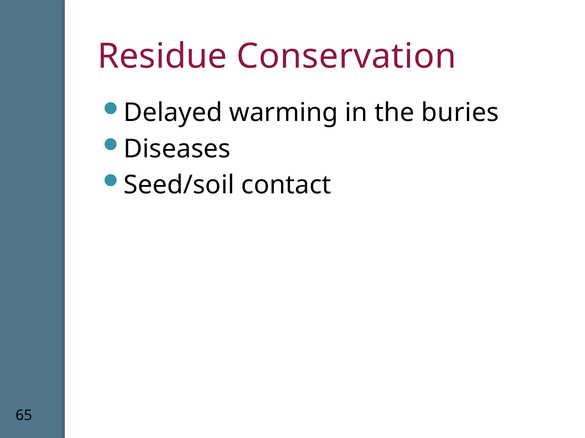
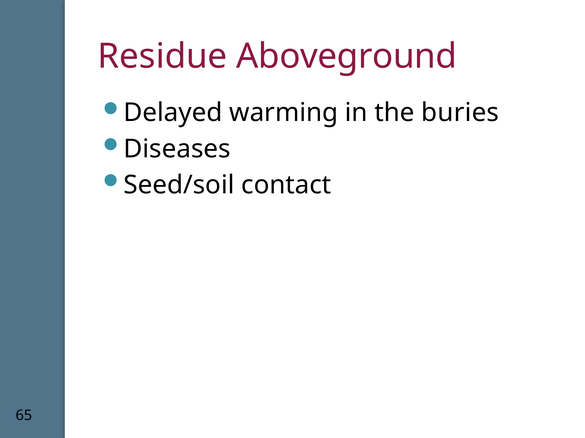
Conservation: Conservation -> Aboveground
